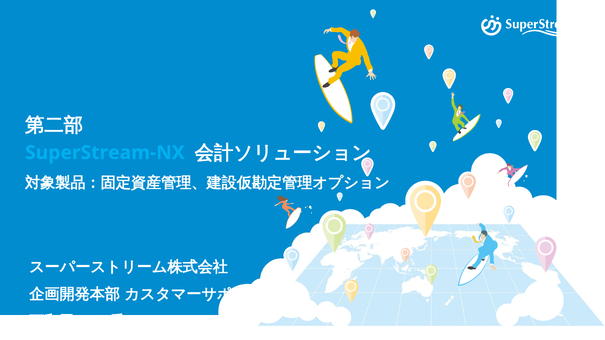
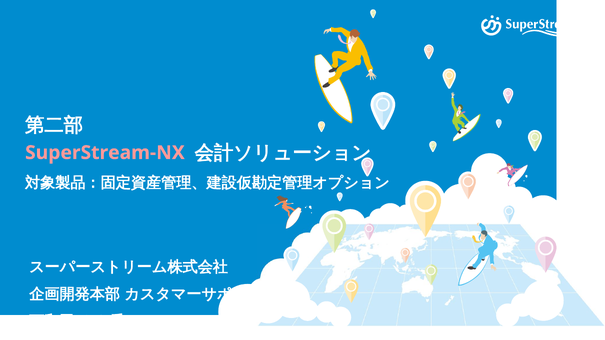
SuperStream-NX colour: light blue -> pink
